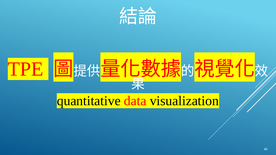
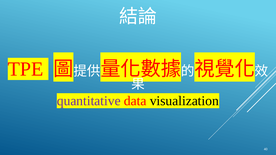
quantitative colour: black -> purple
